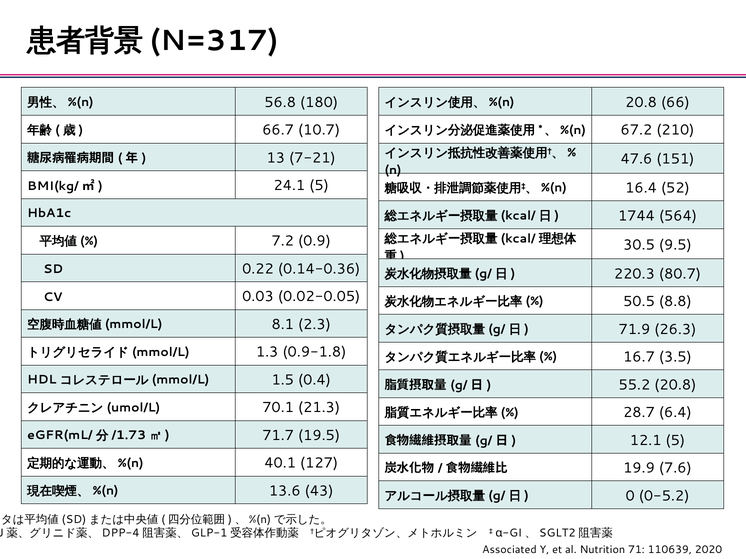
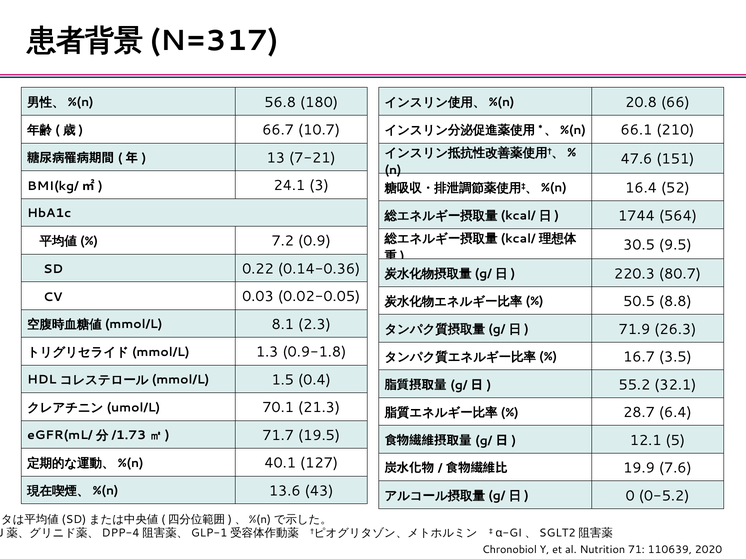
67.2: 67.2 -> 66.1
24.1 5: 5 -> 3
55.2 20.8: 20.8 -> 32.1
Associated: Associated -> Chronobiol
